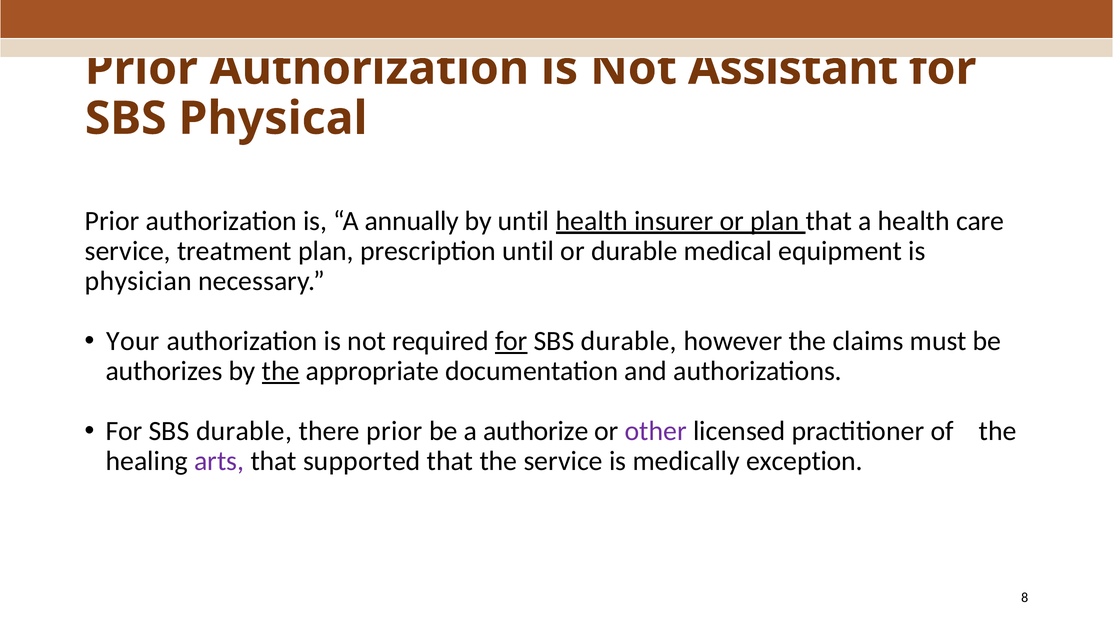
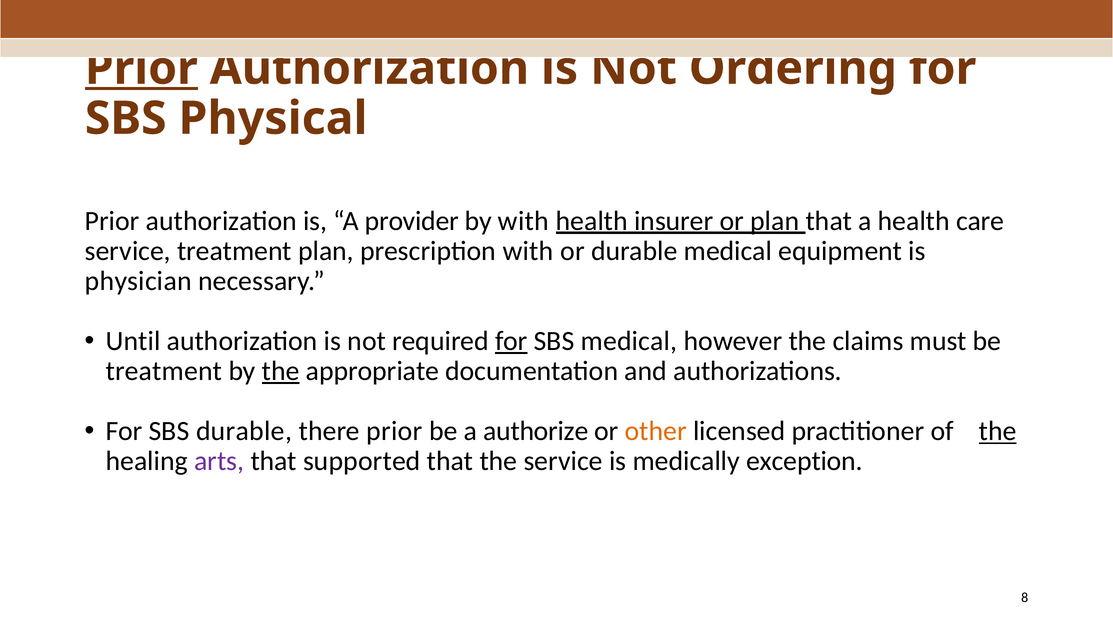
Prior at (141, 68) underline: none -> present
Assistant: Assistant -> Ordering
annually: annually -> provider
by until: until -> with
prescription until: until -> with
Your: Your -> Until
durable at (629, 341): durable -> medical
authorizes at (164, 371): authorizes -> treatment
other colour: purple -> orange
the at (998, 431) underline: none -> present
